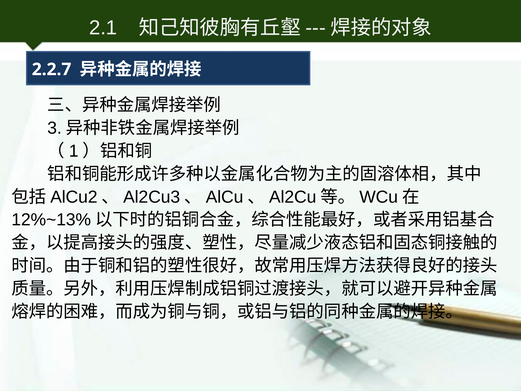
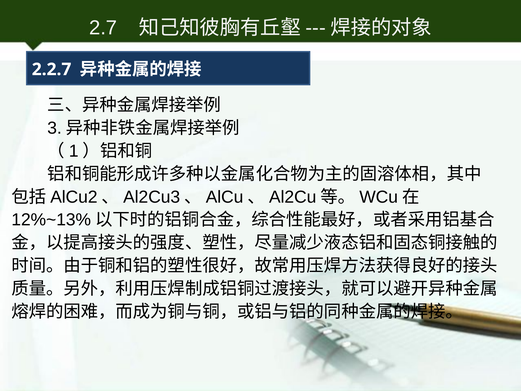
2.1: 2.1 -> 2.7
